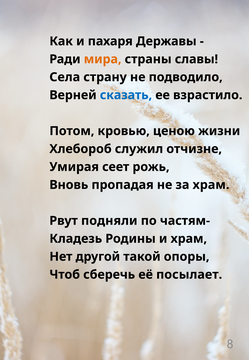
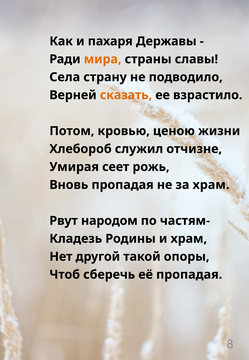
сказать colour: blue -> orange
подняли: подняли -> народом
её посылает: посылает -> пропадая
